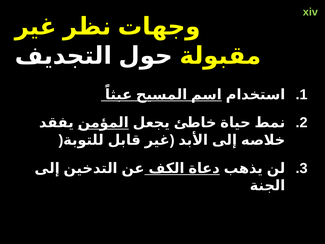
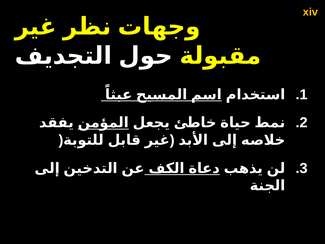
xiv colour: light green -> yellow
